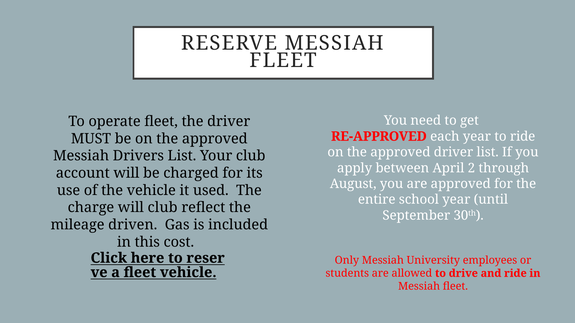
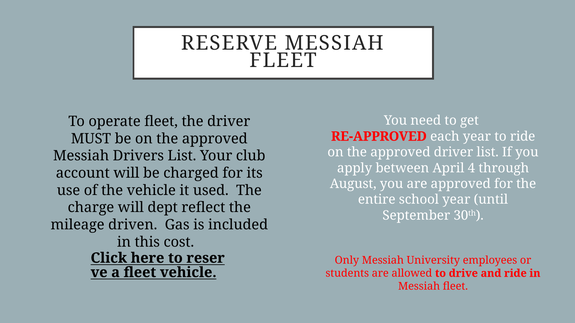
2: 2 -> 4
will club: club -> dept
